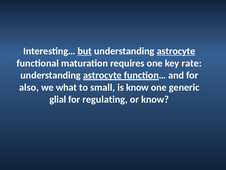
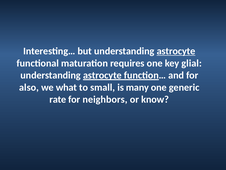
but underline: present -> none
rate: rate -> glial
is know: know -> many
glial: glial -> rate
regulating: regulating -> neighbors
